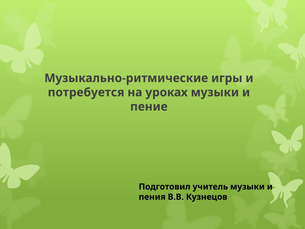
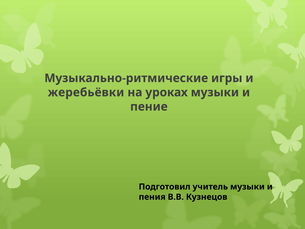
потребуется: потребуется -> жеребьёвки
